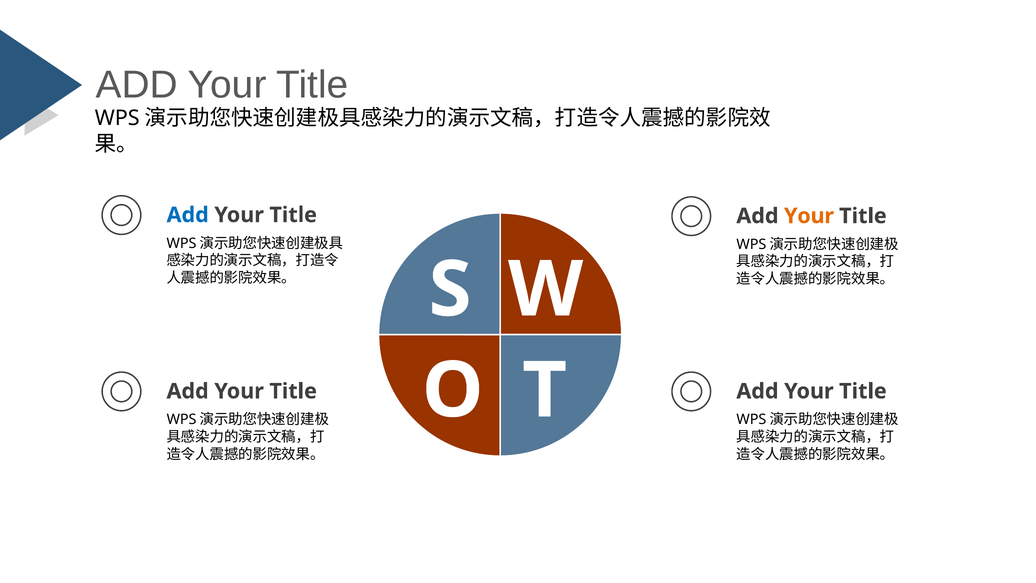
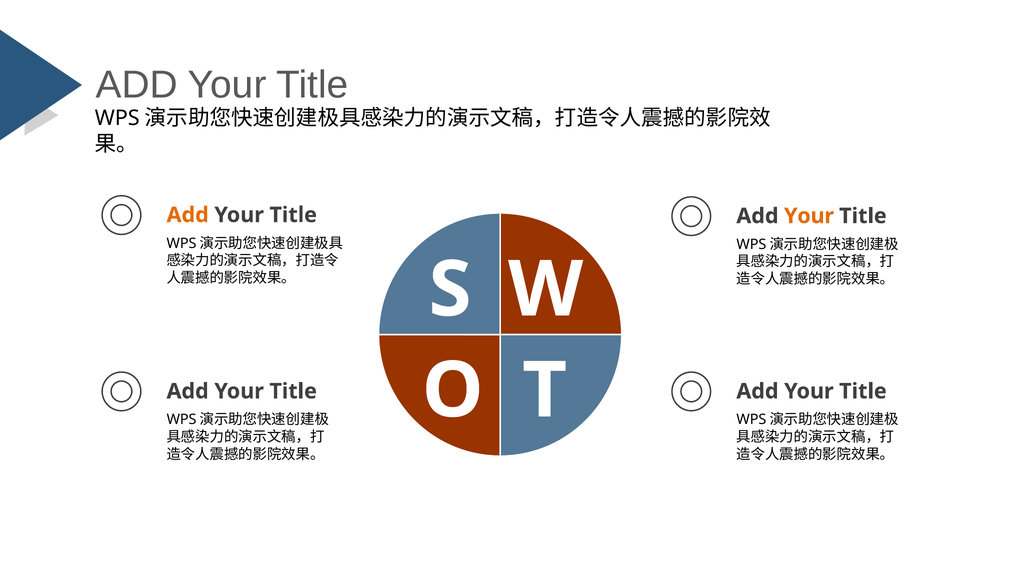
Add at (188, 215) colour: blue -> orange
